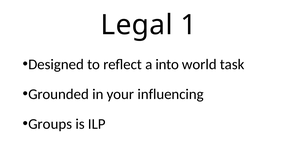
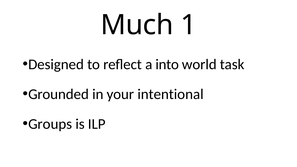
Legal: Legal -> Much
influencing: influencing -> intentional
